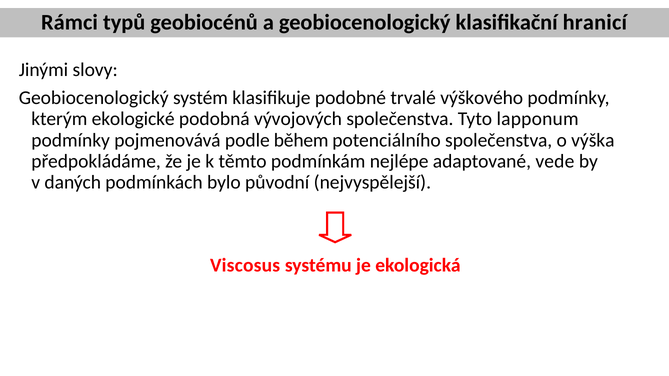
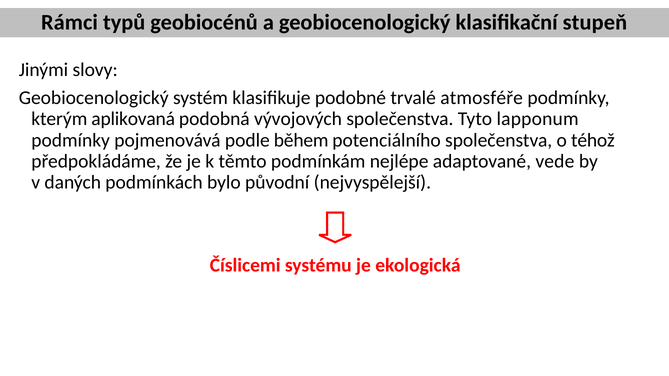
hranicí: hranicí -> stupeň
výškového: výškového -> atmosféře
ekologické: ekologické -> aplikovaná
výška: výška -> téhož
Viscosus: Viscosus -> Číslicemi
